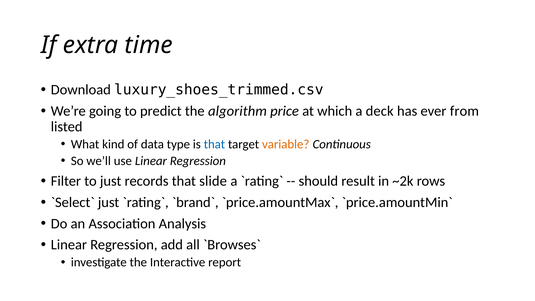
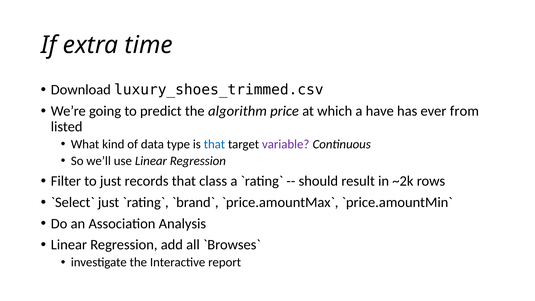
deck: deck -> have
variable colour: orange -> purple
slide: slide -> class
